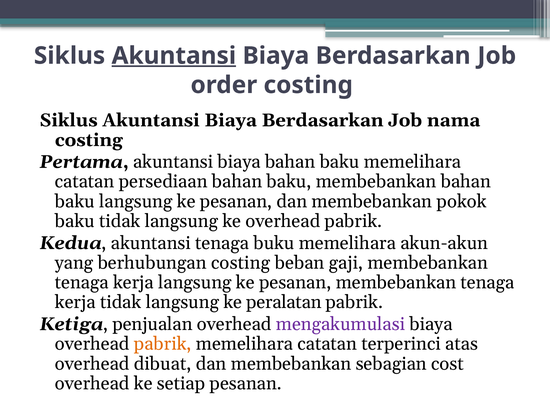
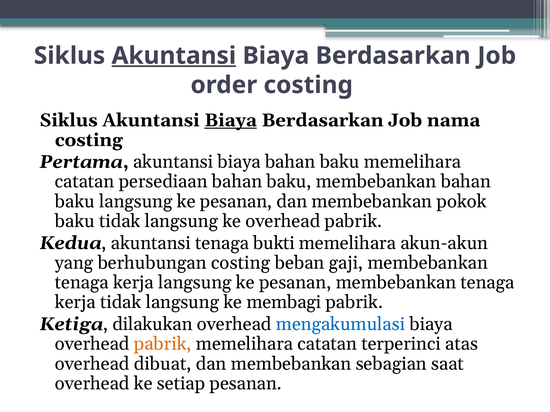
Biaya at (231, 120) underline: none -> present
buku: buku -> bukti
peralatan: peralatan -> membagi
penjualan: penjualan -> dilakukan
mengakumulasi colour: purple -> blue
cost: cost -> saat
